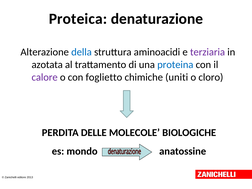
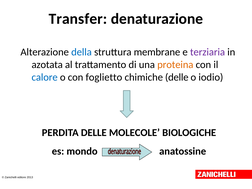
Proteica: Proteica -> Transfer
aminoacidi: aminoacidi -> membrane
proteina colour: blue -> orange
calore colour: purple -> blue
chimiche uniti: uniti -> delle
cloro: cloro -> iodio
